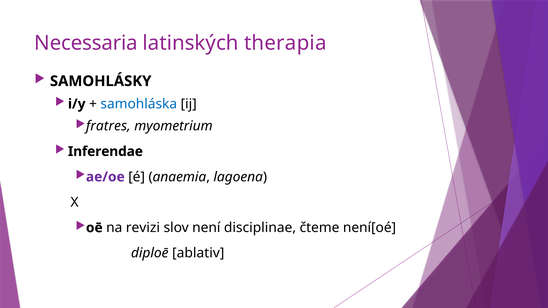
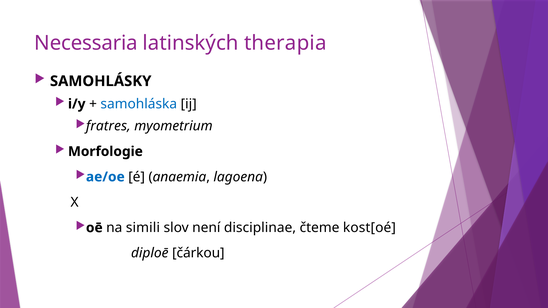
Inferendae: Inferendae -> Morfologie
ae/oe colour: purple -> blue
revizi: revizi -> simili
není[oé: není[oé -> kost[oé
ablativ: ablativ -> čárkou
